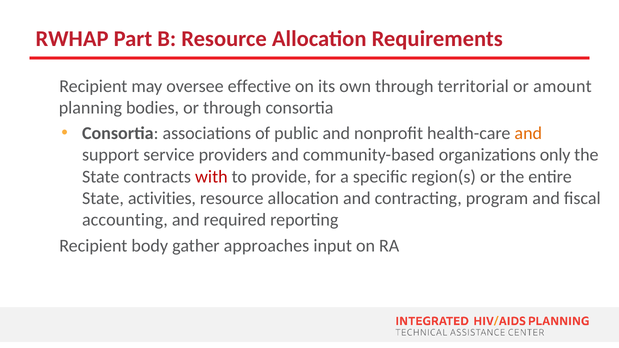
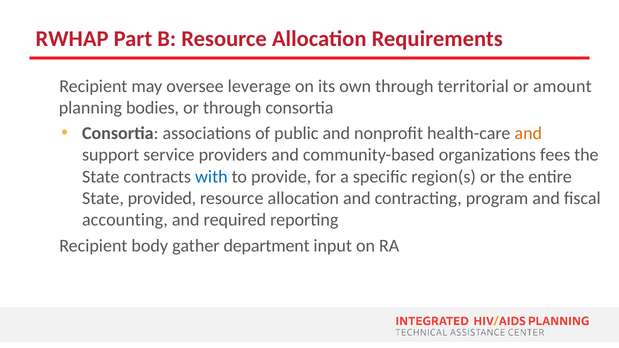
effective: effective -> leverage
only: only -> fees
with colour: red -> blue
activities: activities -> provided
approaches: approaches -> department
